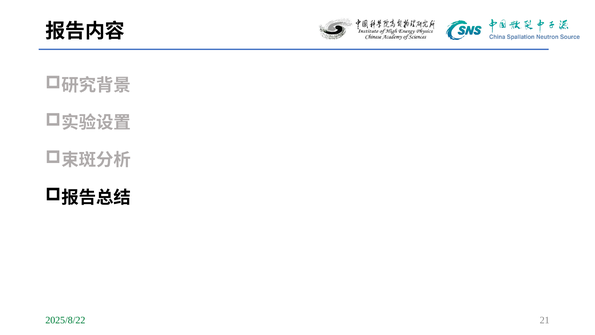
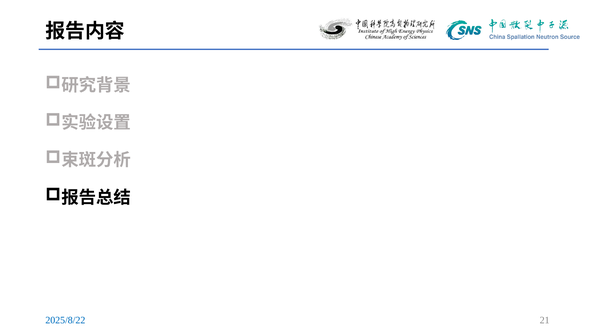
2025/8/22 colour: green -> blue
